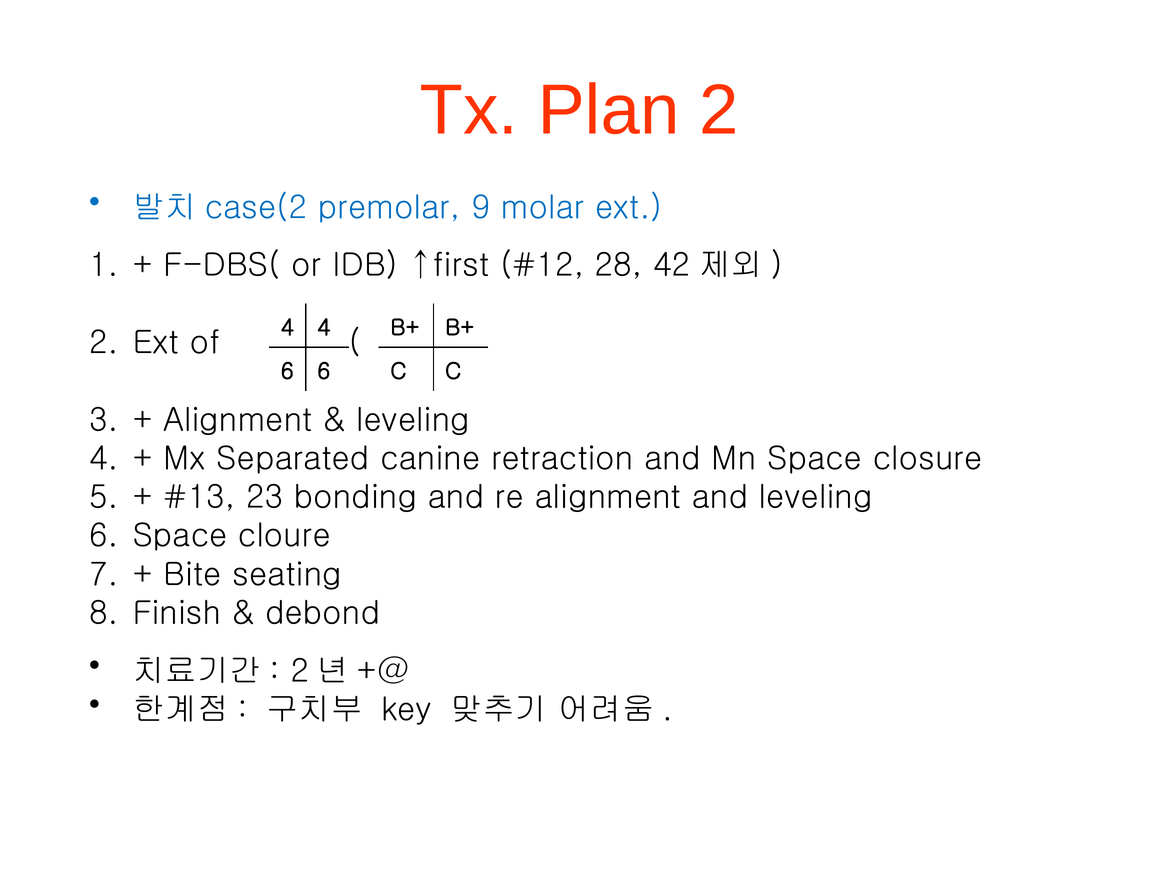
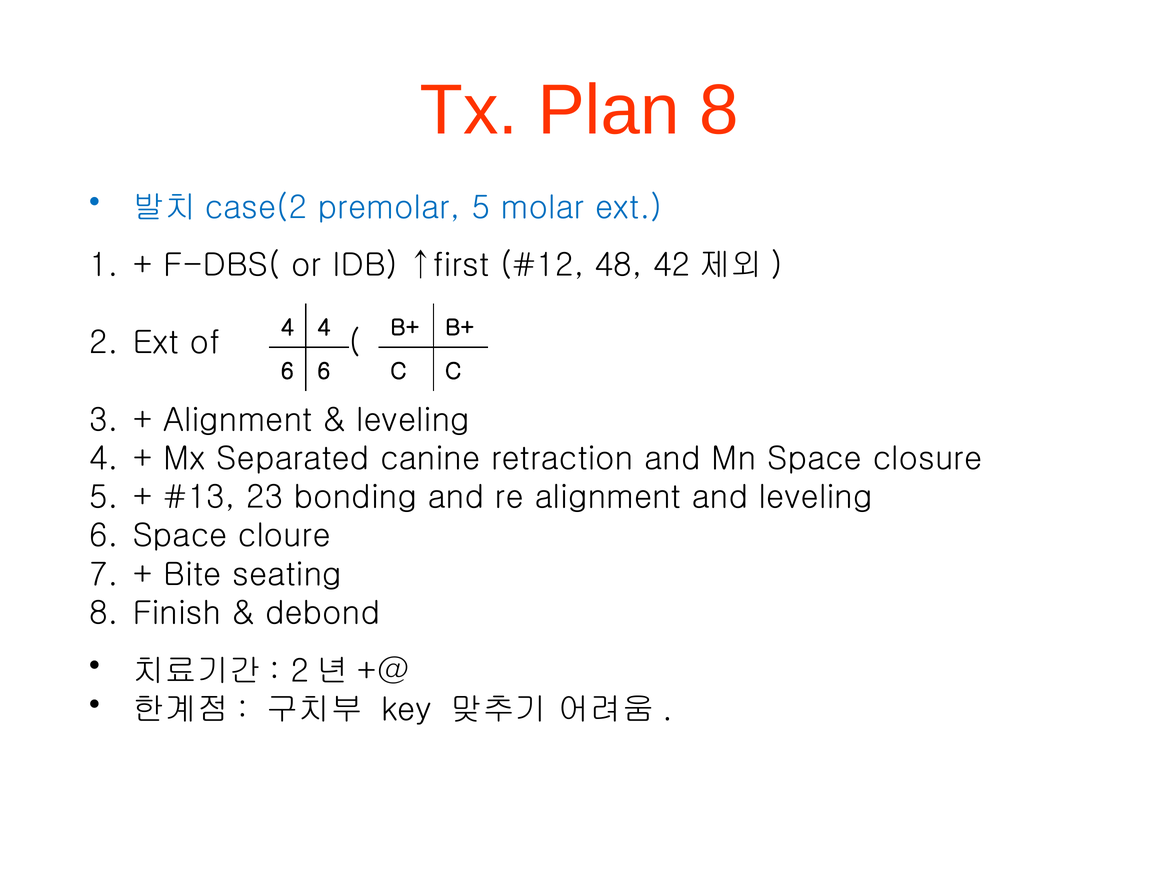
Plan 2: 2 -> 8
premolar 9: 9 -> 5
28: 28 -> 48
